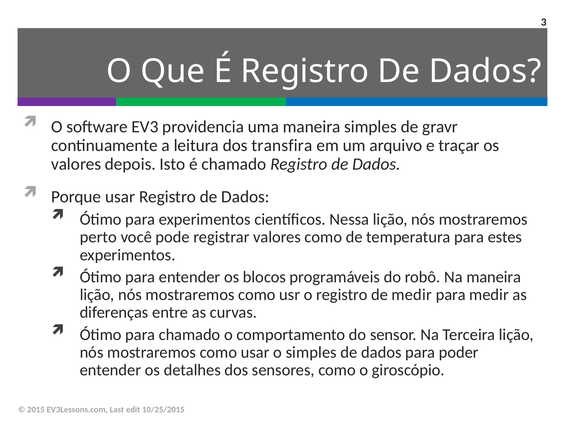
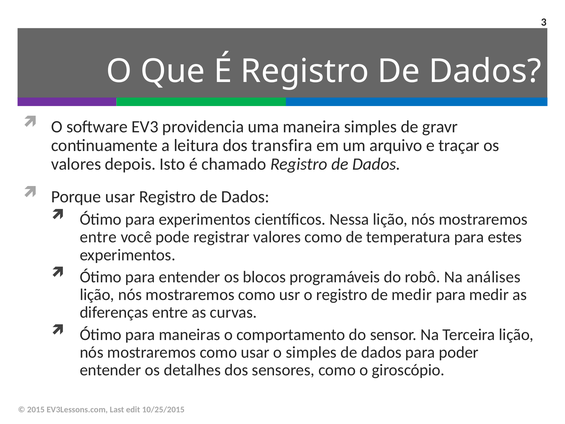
perto at (98, 237): perto -> entre
Na maneira: maneira -> análises
para chamado: chamado -> maneiras
